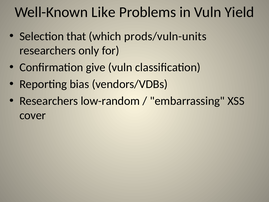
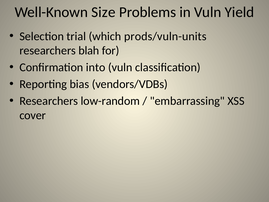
Like: Like -> Size
that: that -> trial
only: only -> blah
give: give -> into
